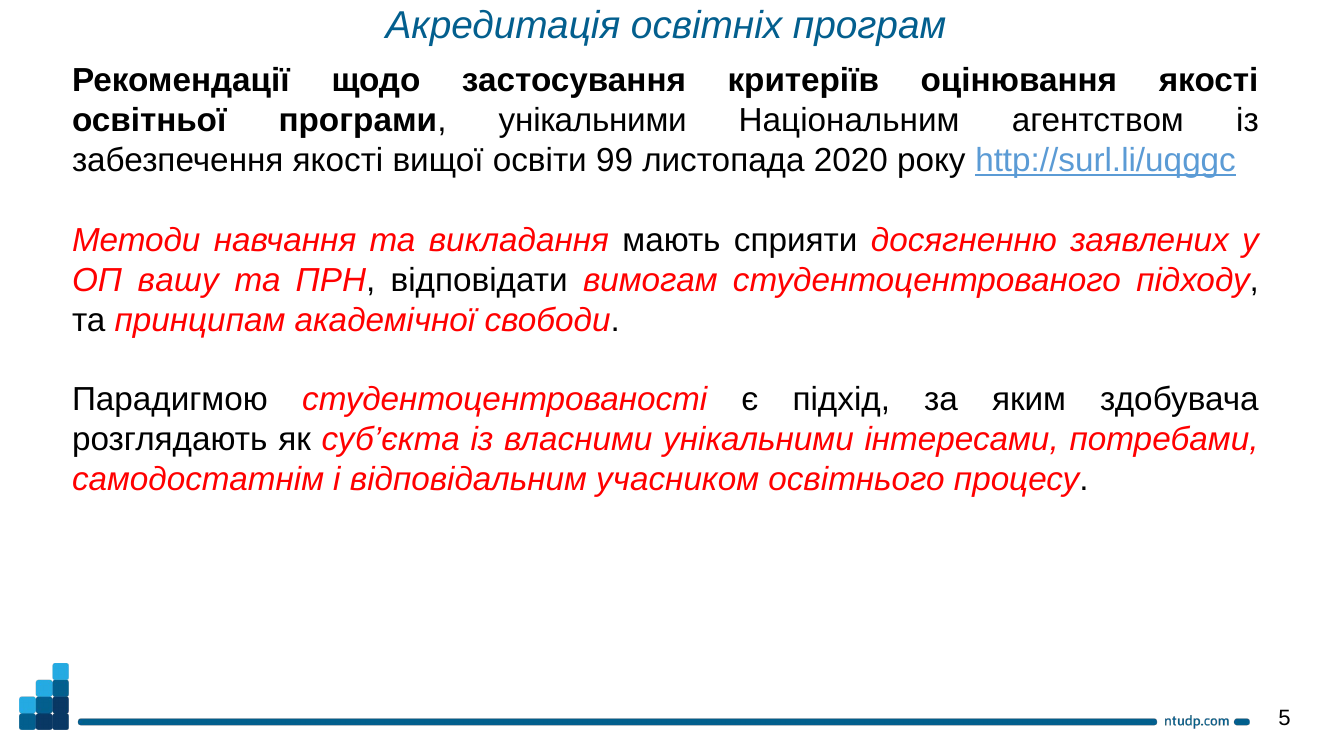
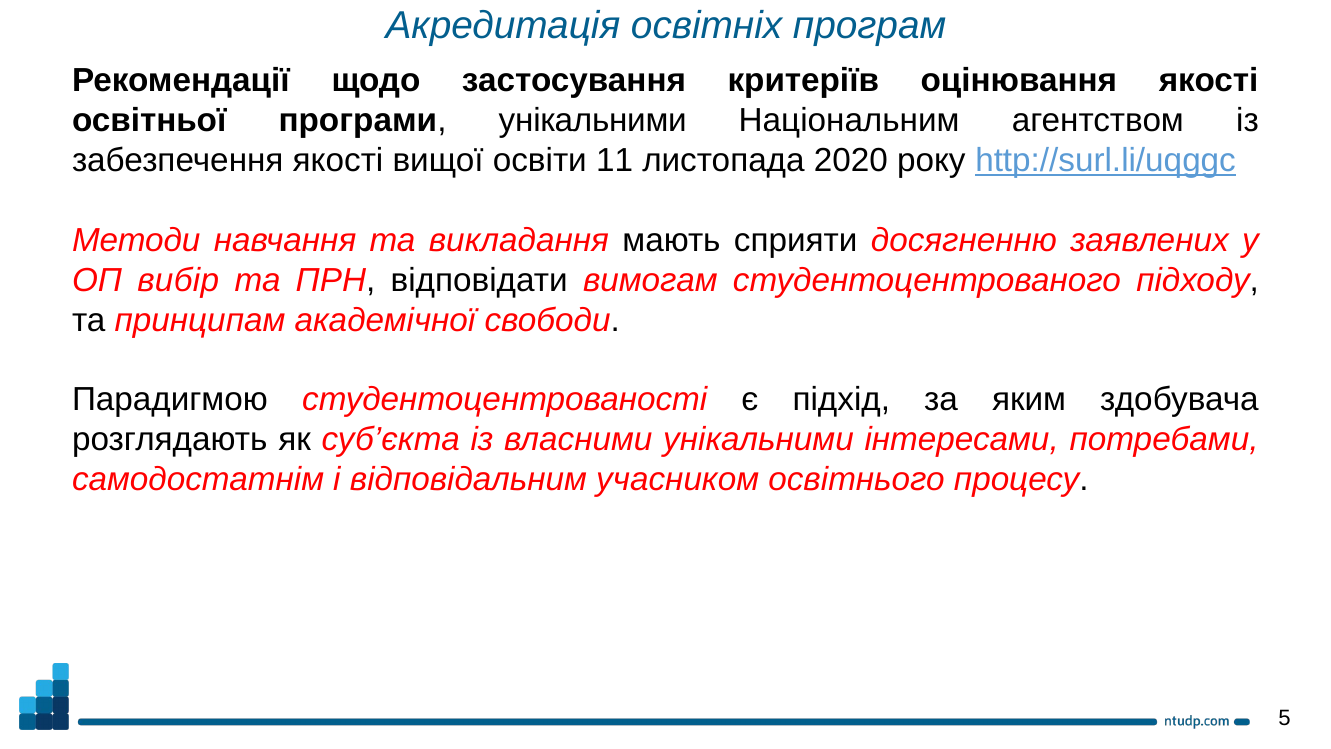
99: 99 -> 11
вашу: вашу -> вибір
